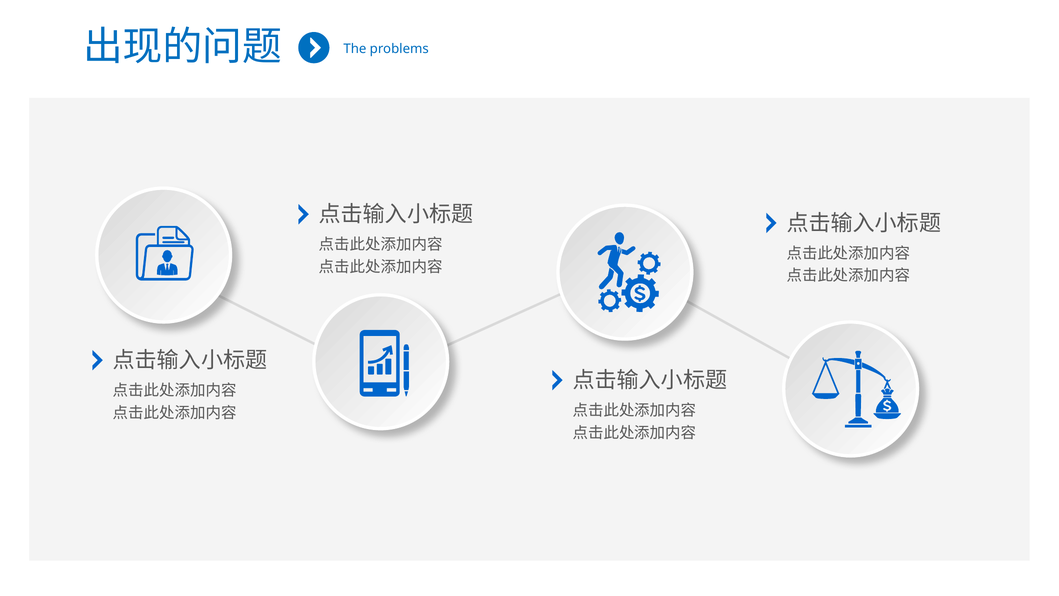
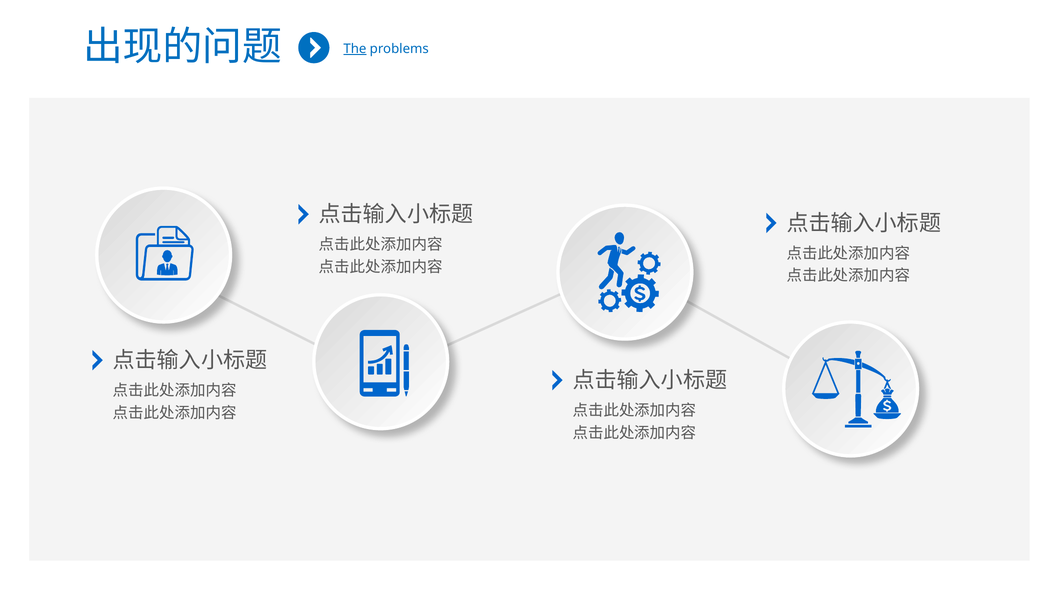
The underline: none -> present
